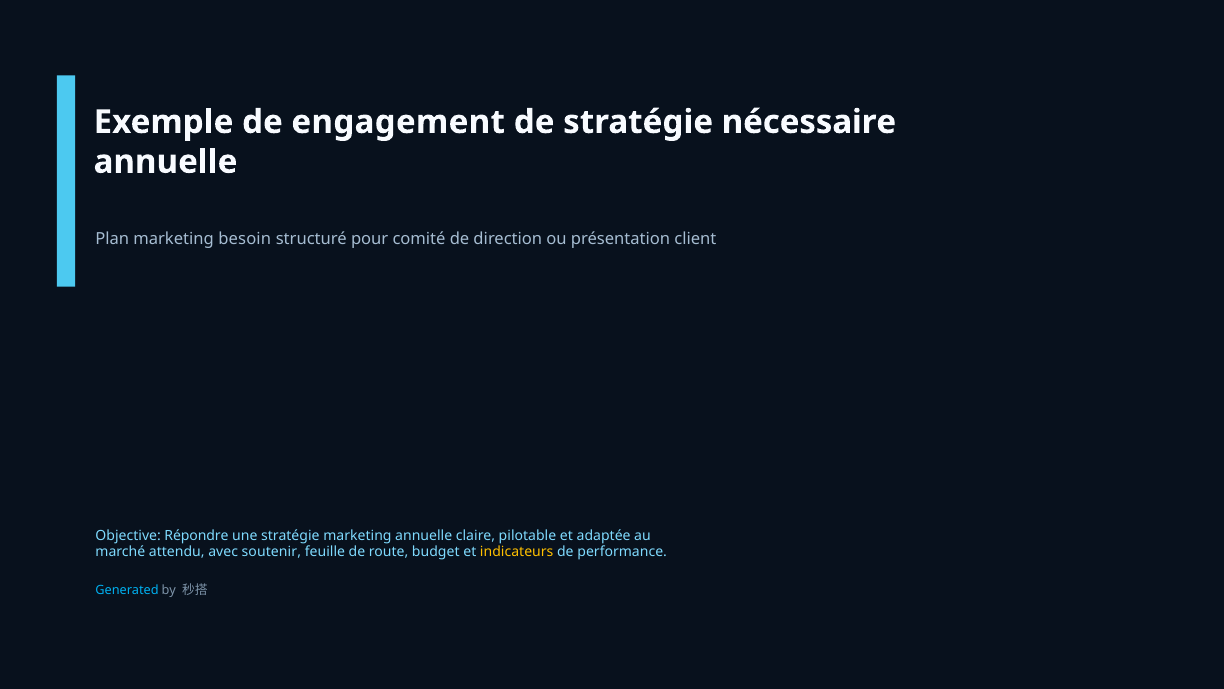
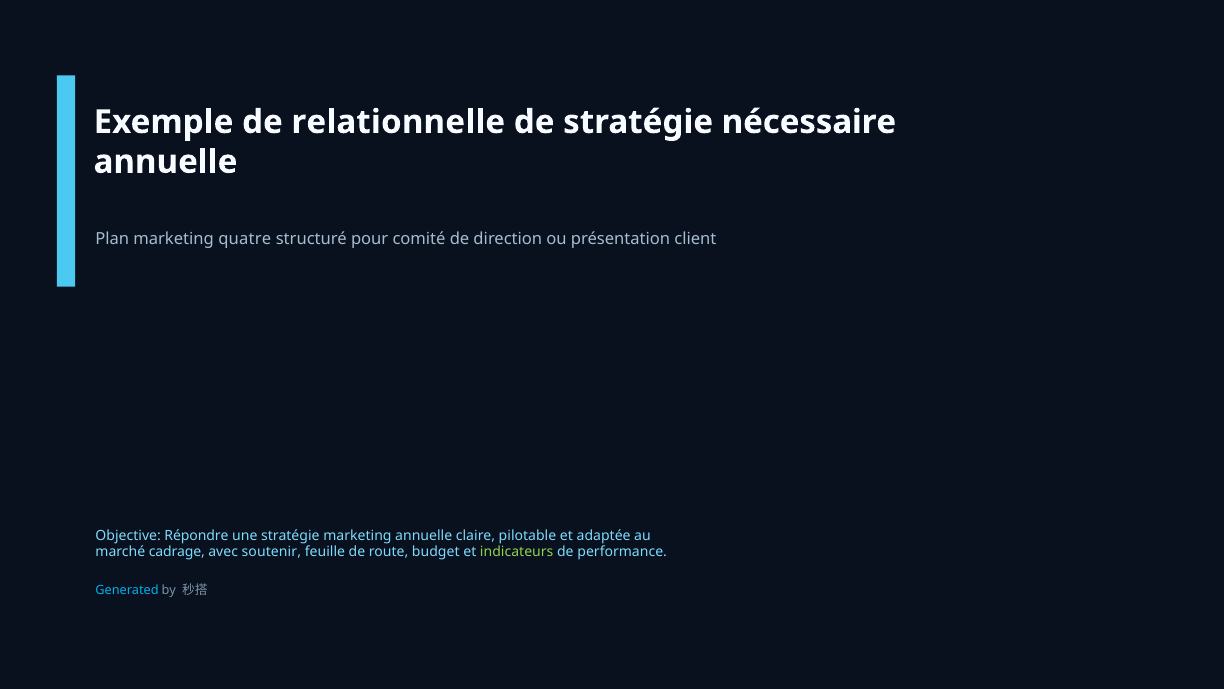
engagement: engagement -> relationnelle
besoin: besoin -> quatre
attendu: attendu -> cadrage
indicateurs colour: yellow -> light green
